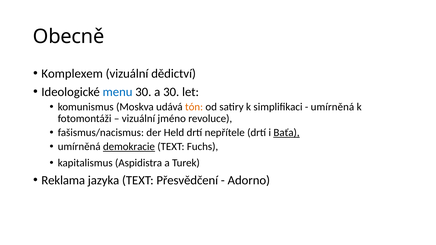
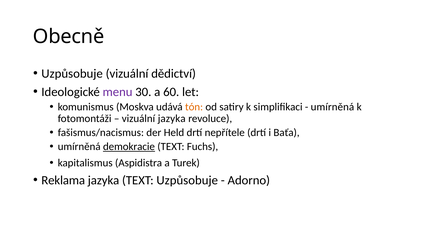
Komplexem at (72, 74): Komplexem -> Uzpůsobuje
menu colour: blue -> purple
a 30: 30 -> 60
vizuální jméno: jméno -> jazyka
Baťa underline: present -> none
TEXT Přesvědčení: Přesvědčení -> Uzpůsobuje
